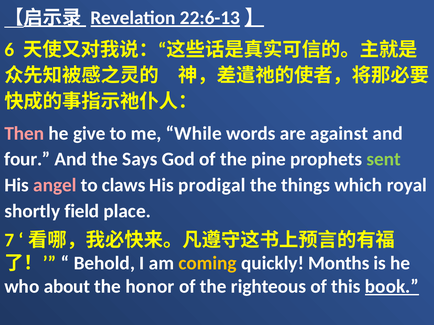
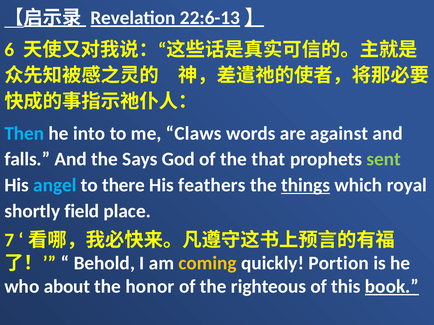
Then colour: pink -> light blue
give: give -> into
While: While -> Claws
four: four -> falls
pine: pine -> that
angel colour: pink -> light blue
claws: claws -> there
prodigal: prodigal -> feathers
things underline: none -> present
Months: Months -> Portion
